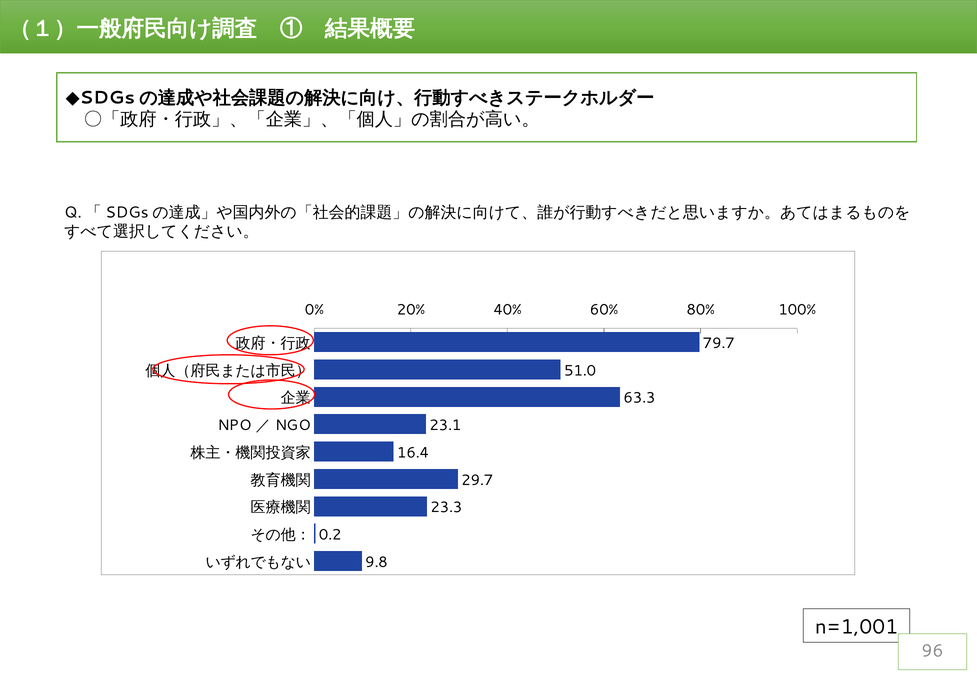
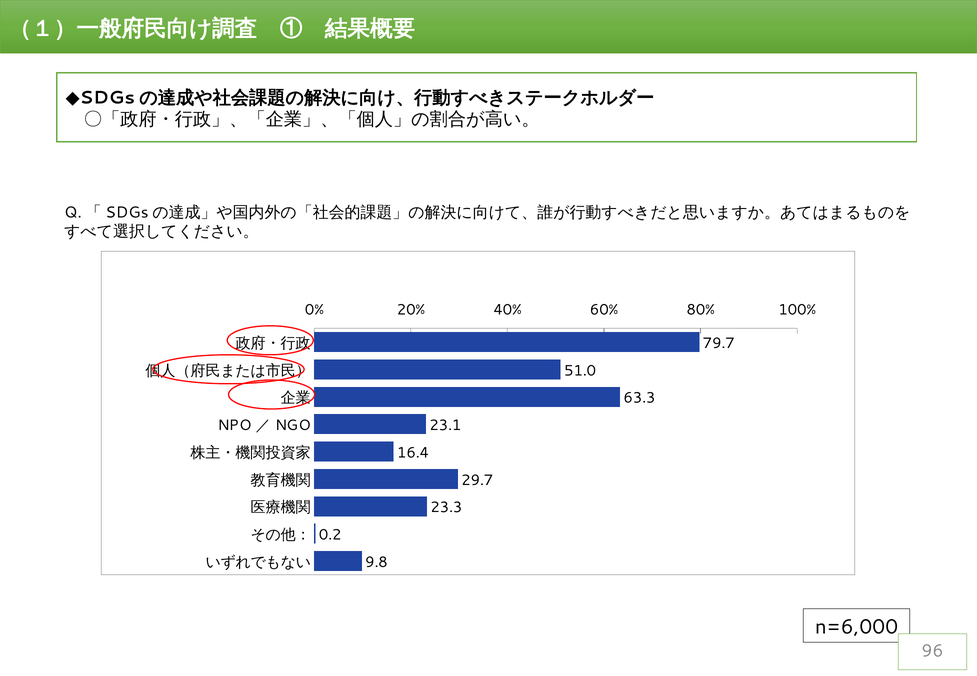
n=1,001: n=1,001 -> n=6,000
